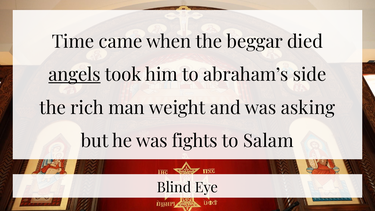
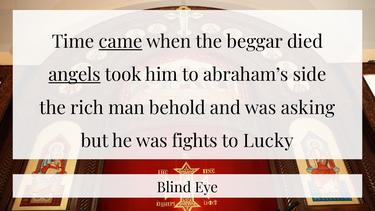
came underline: none -> present
weight: weight -> behold
Salam: Salam -> Lucky
